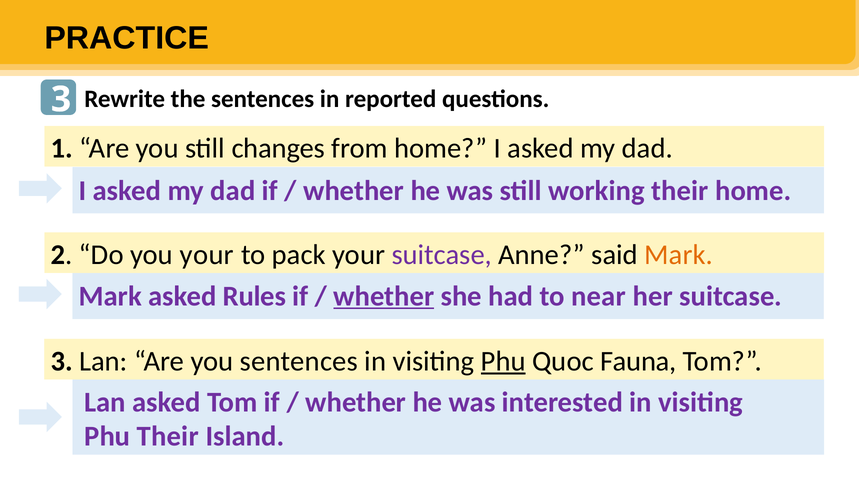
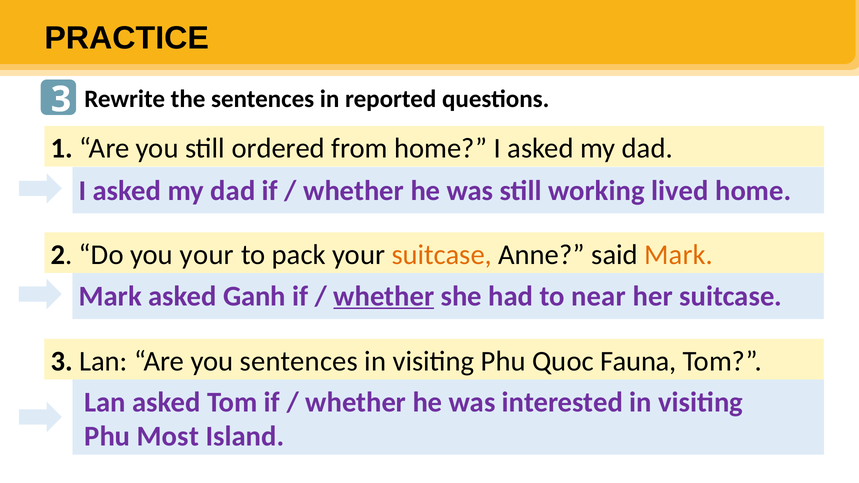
changes: changes -> ordered
working their: their -> lived
suitcase at (442, 255) colour: purple -> orange
Rules: Rules -> Ganh
Phu at (503, 361) underline: present -> none
Phu Their: Their -> Most
